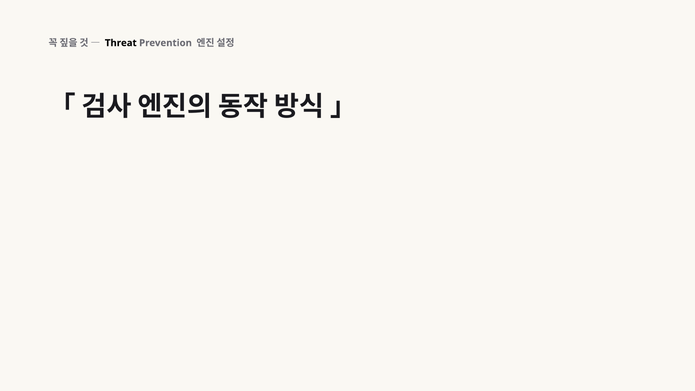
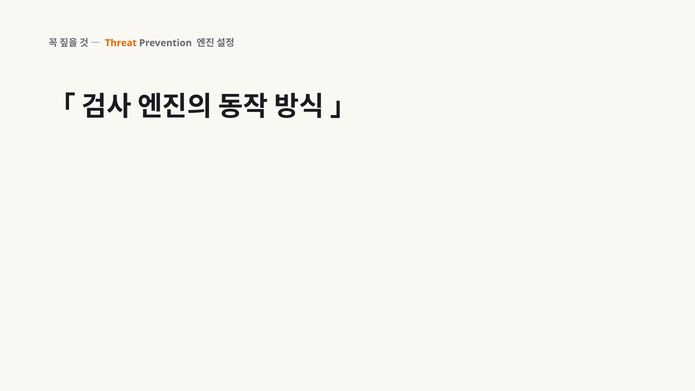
Threat colour: black -> orange
